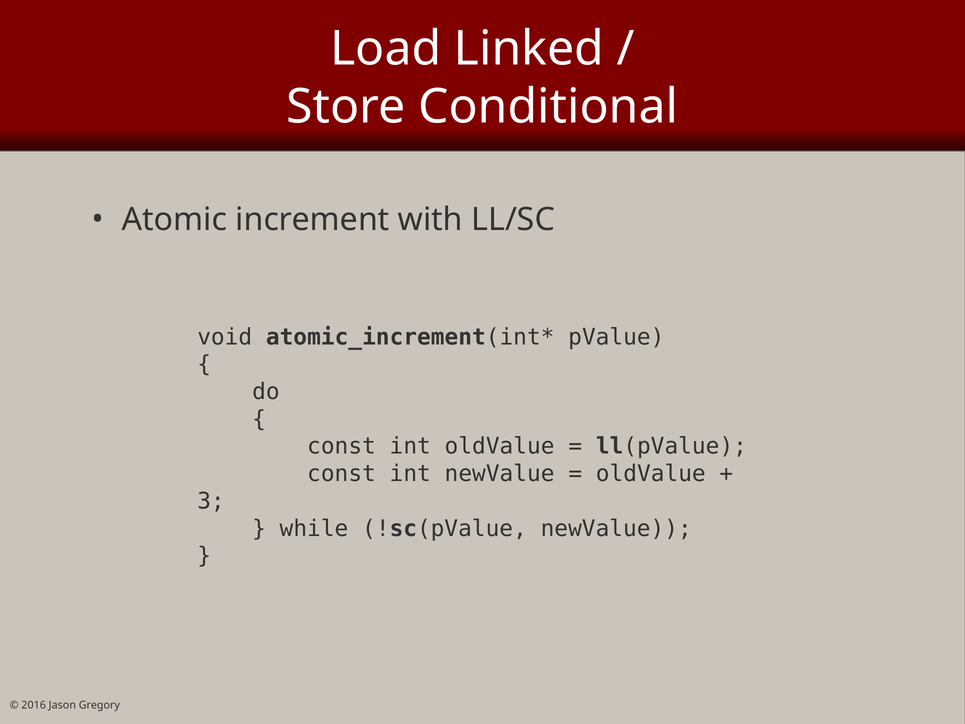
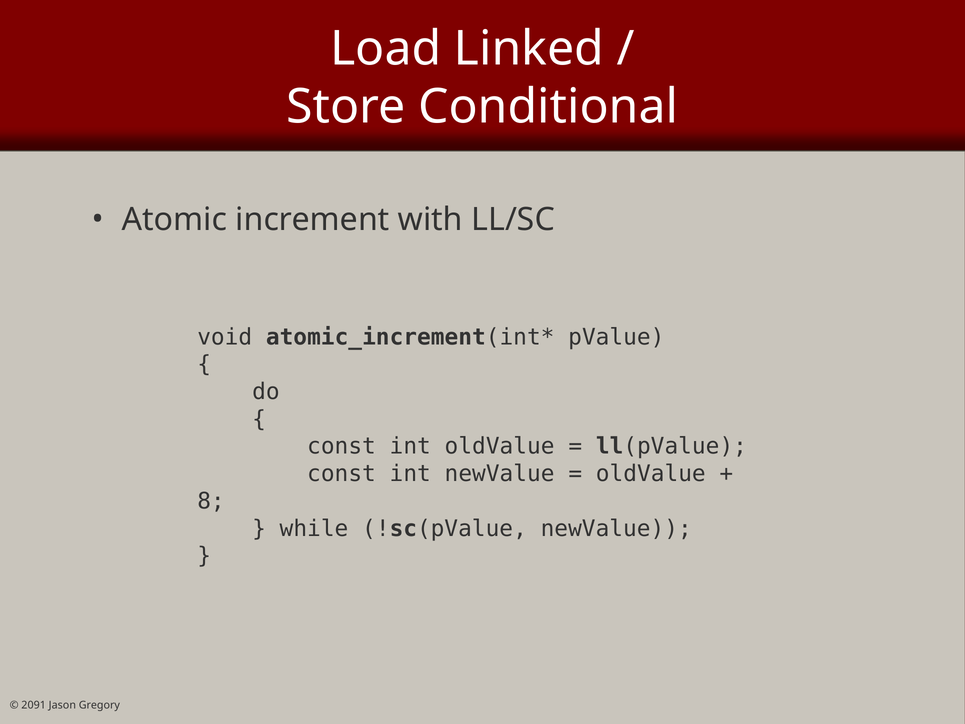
3: 3 -> 8
2016: 2016 -> 2091
